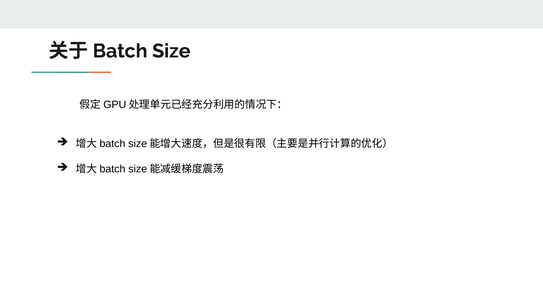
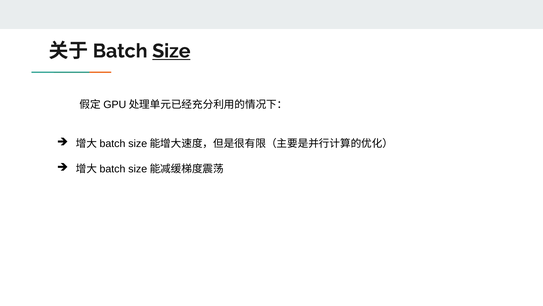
Size underline: none -> present
